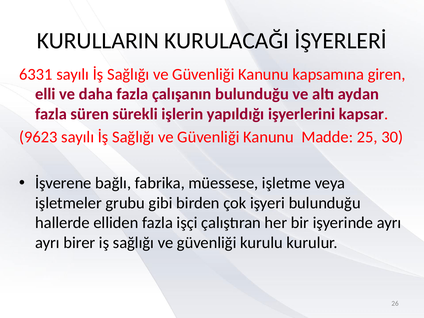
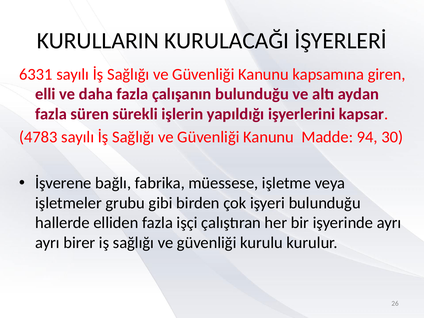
9623: 9623 -> 4783
25: 25 -> 94
